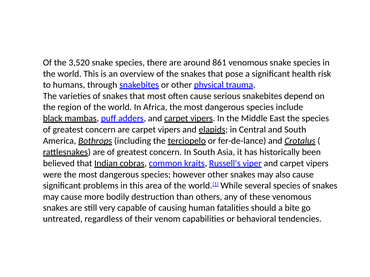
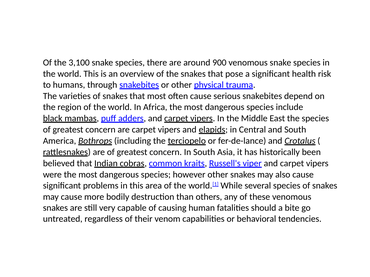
3,520: 3,520 -> 3,100
861: 861 -> 900
